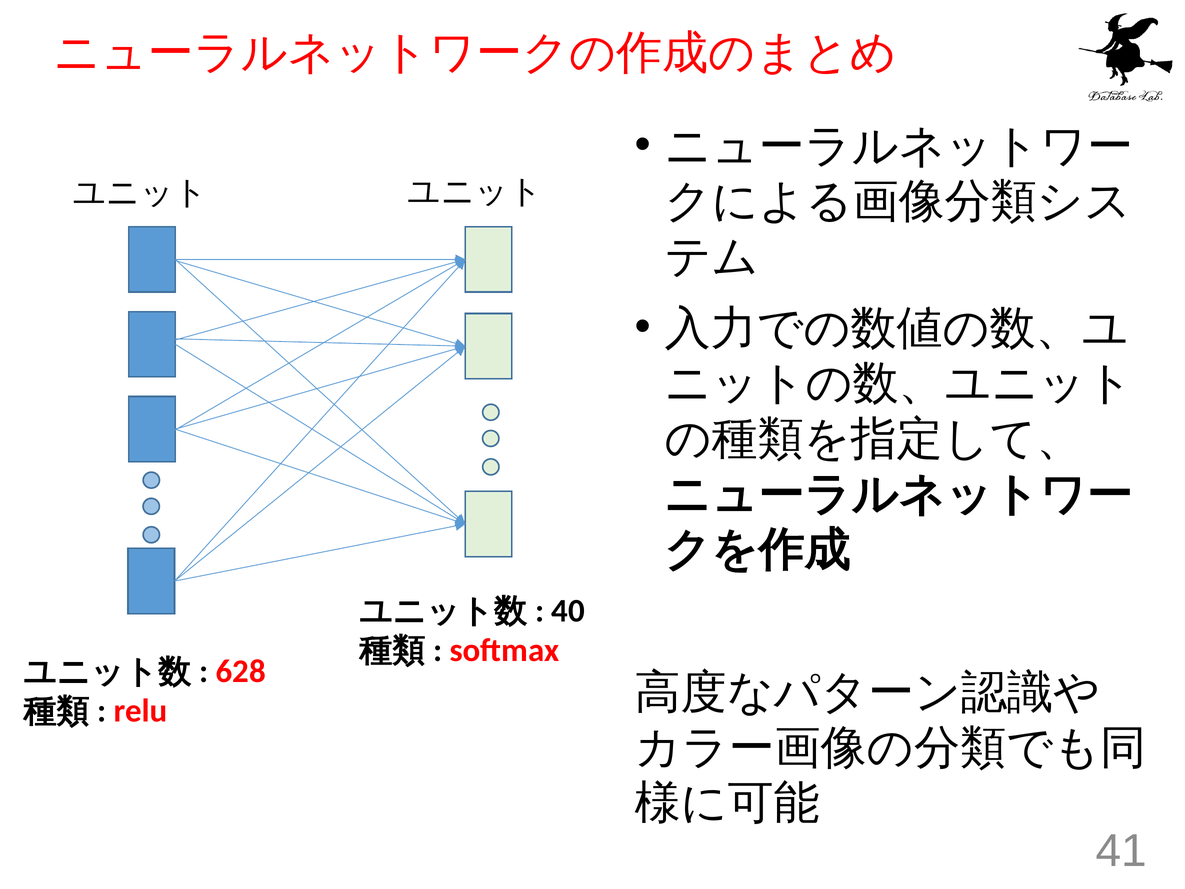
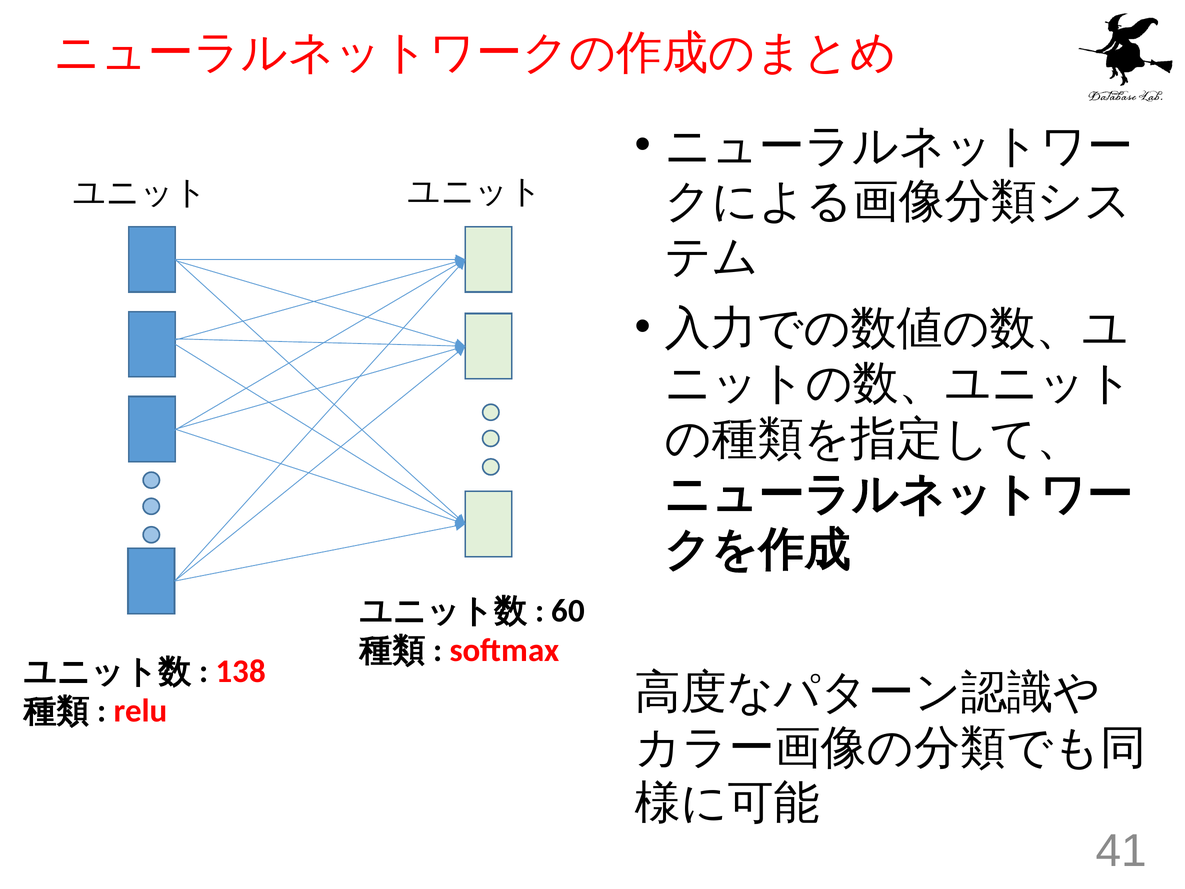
40: 40 -> 60
628: 628 -> 138
